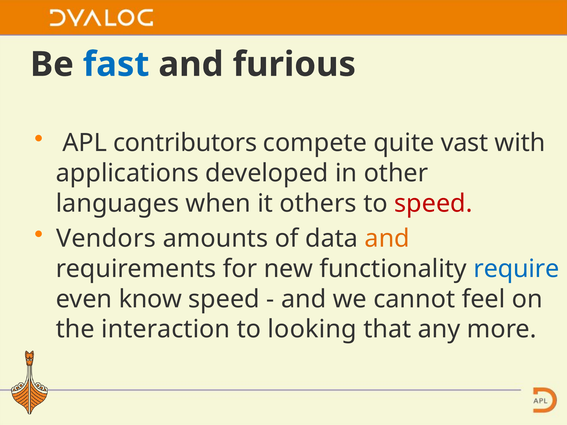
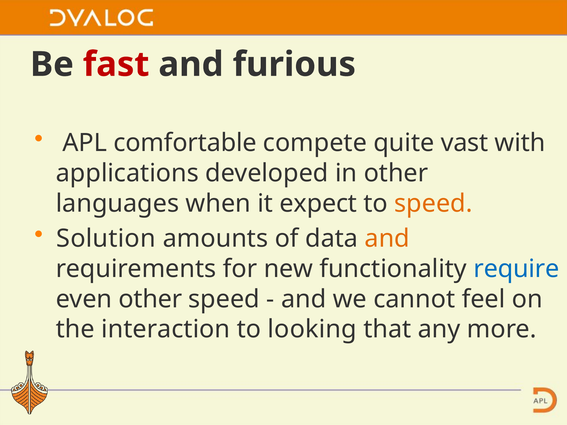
fast colour: blue -> red
contributors: contributors -> comfortable
others: others -> expect
speed at (433, 204) colour: red -> orange
Vendors: Vendors -> Solution
even know: know -> other
